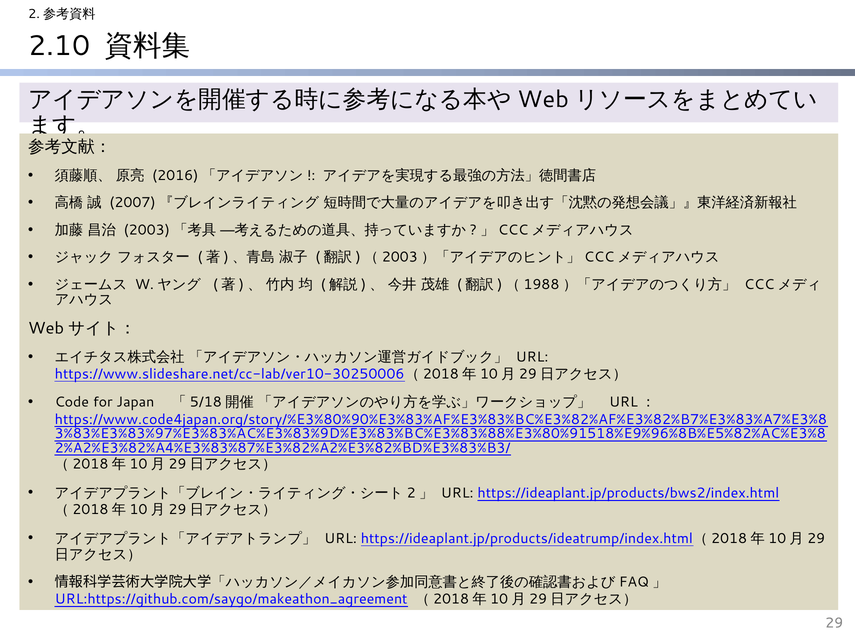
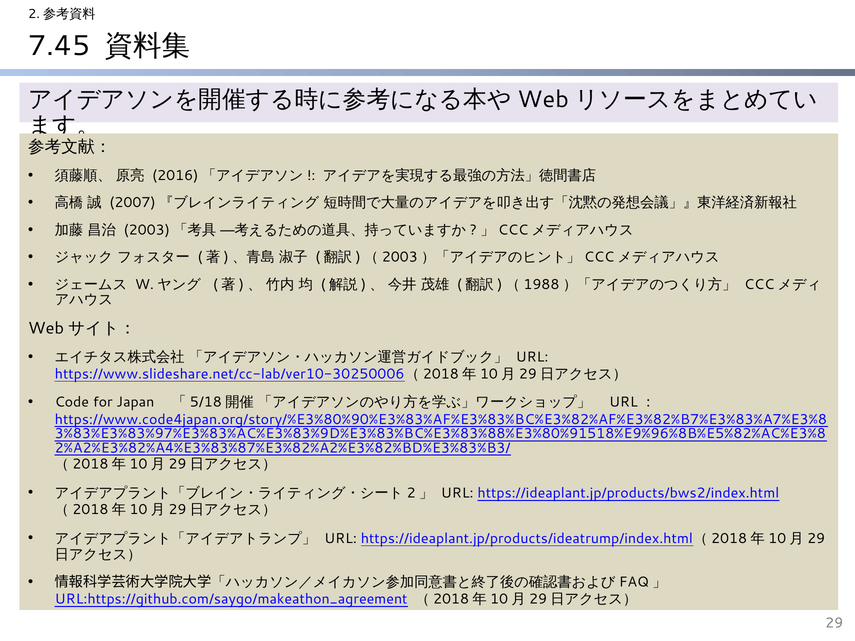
2.10: 2.10 -> 7.45
